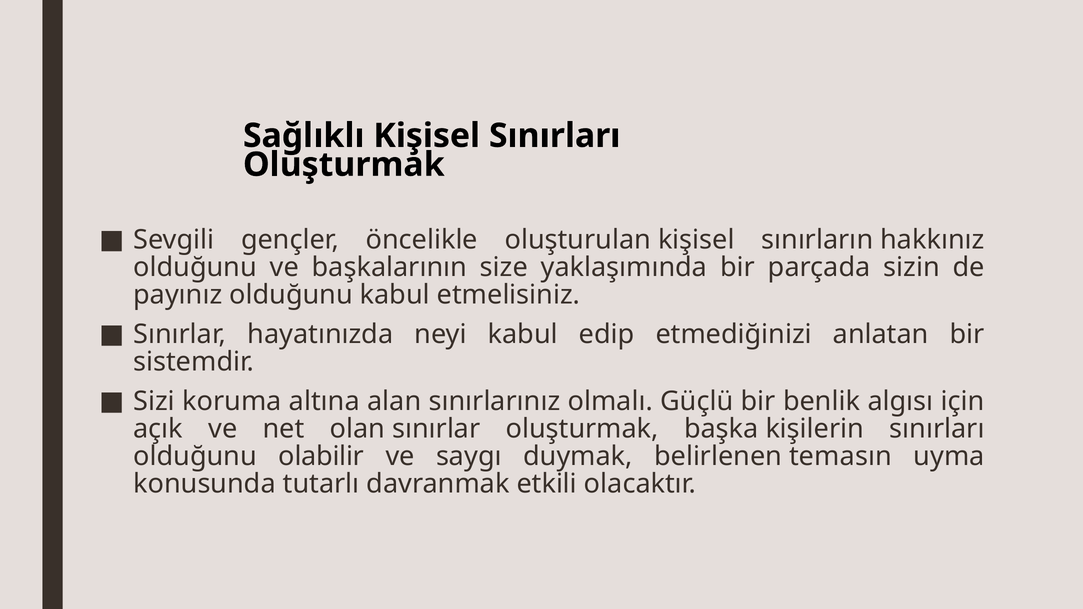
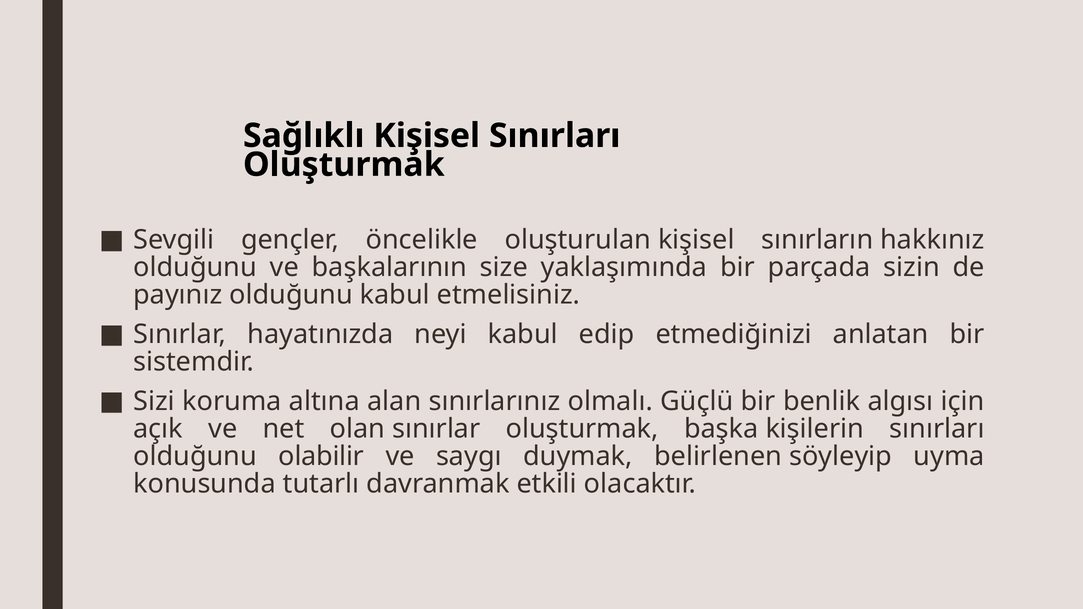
temasın: temasın -> söyleyip
